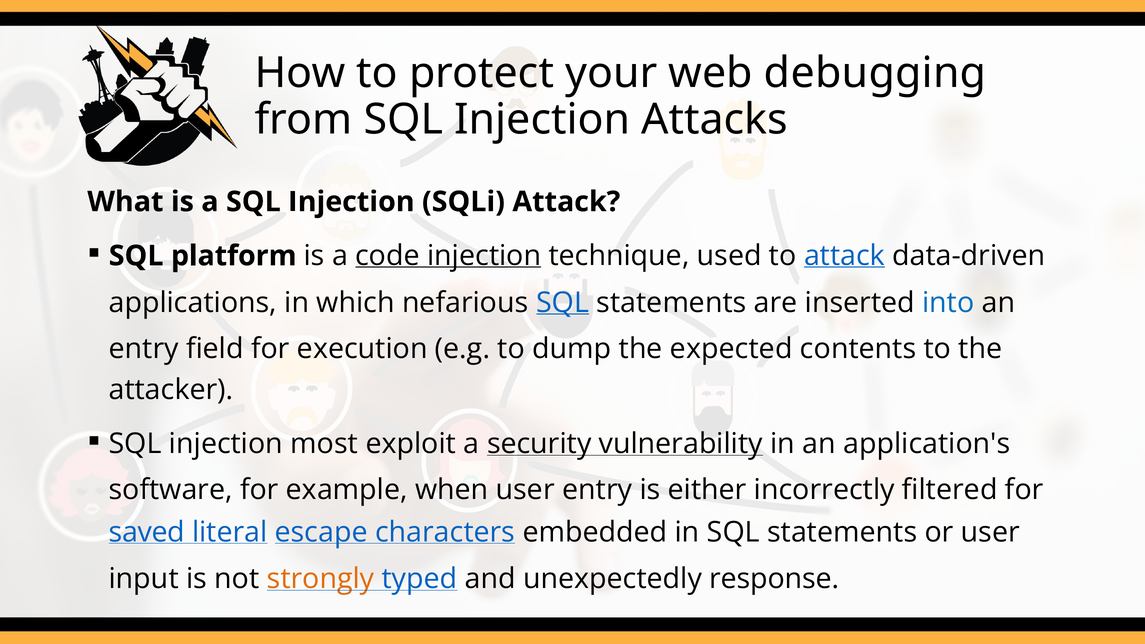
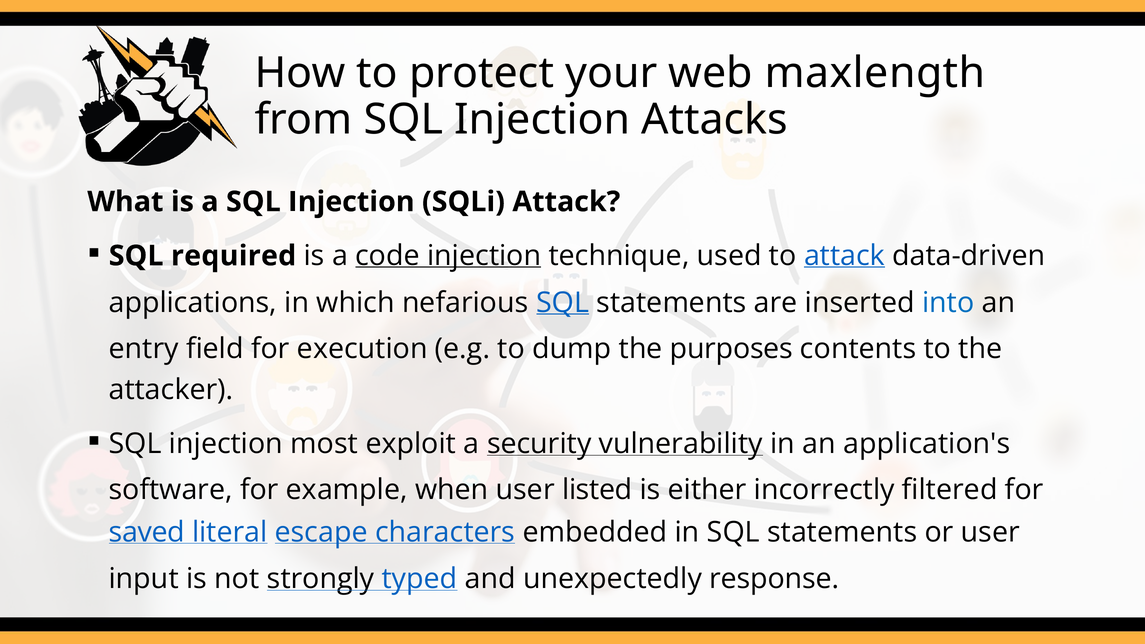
debugging: debugging -> maxlength
platform: platform -> required
expected: expected -> purposes
user entry: entry -> listed
strongly colour: orange -> black
